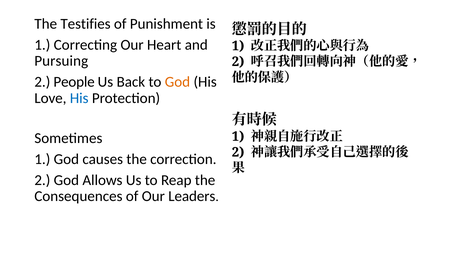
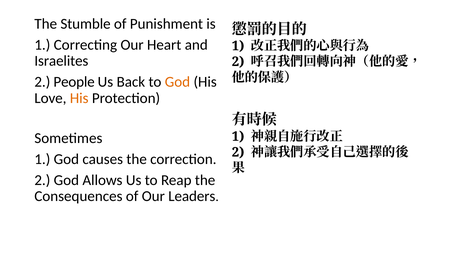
Testifies: Testifies -> Stumble
Pursuing: Pursuing -> Israelites
His at (79, 98) colour: blue -> orange
